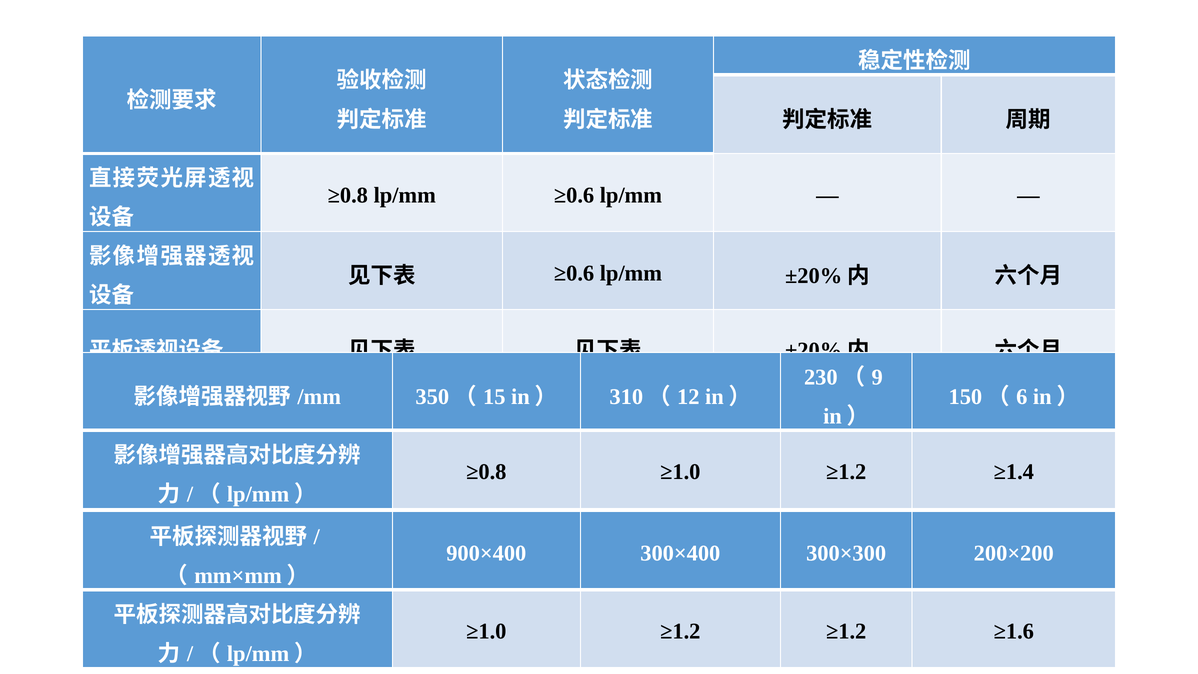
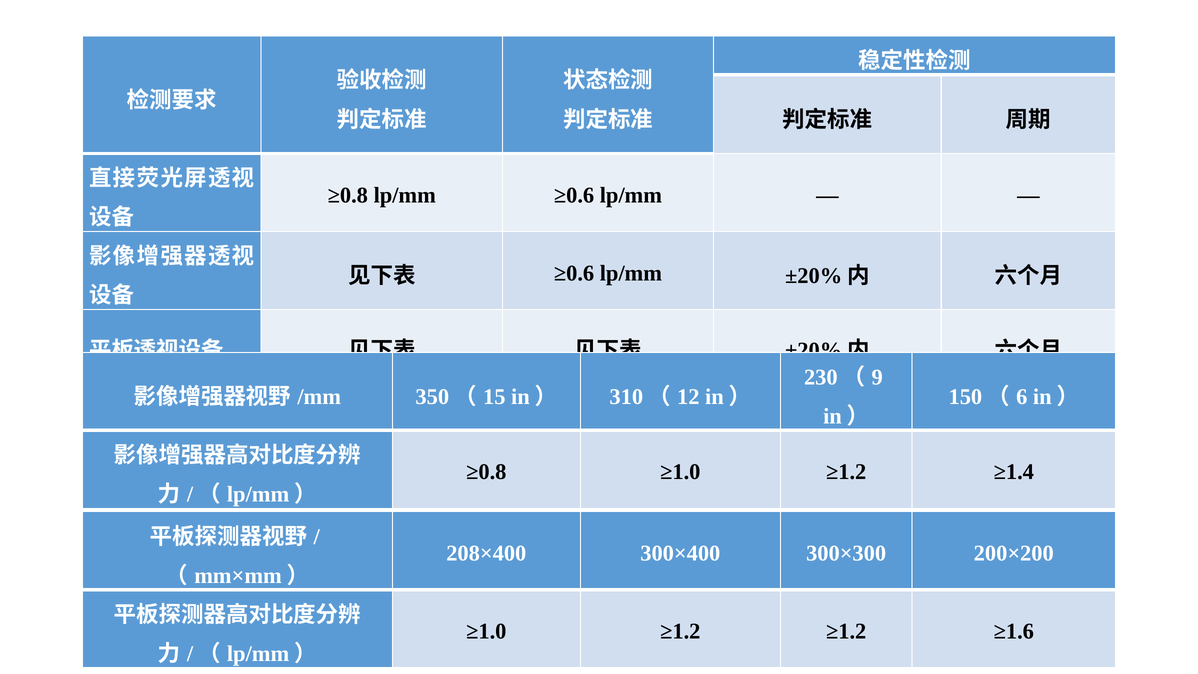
900×400: 900×400 -> 208×400
